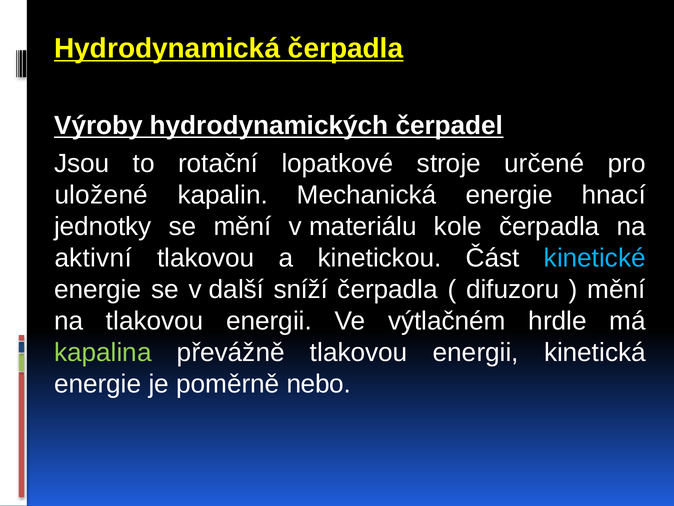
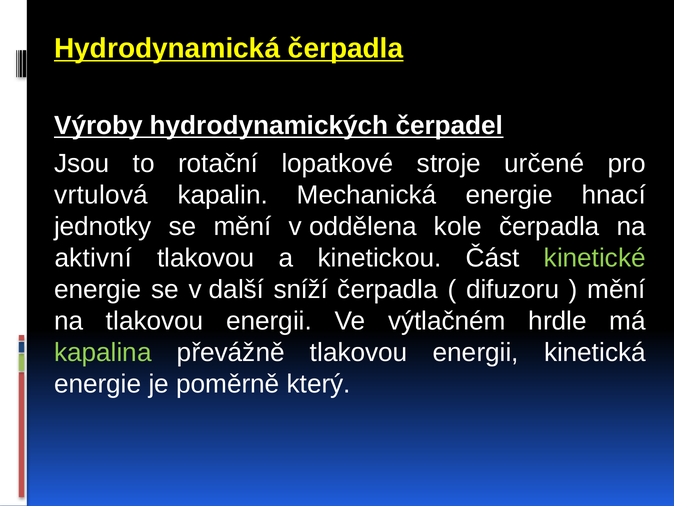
uložené: uložené -> vrtulová
materiálu: materiálu -> oddělena
kinetické colour: light blue -> light green
nebo: nebo -> který
